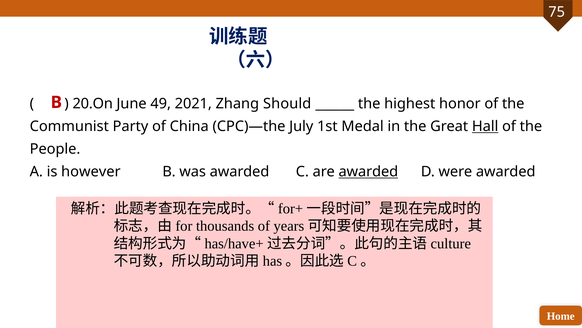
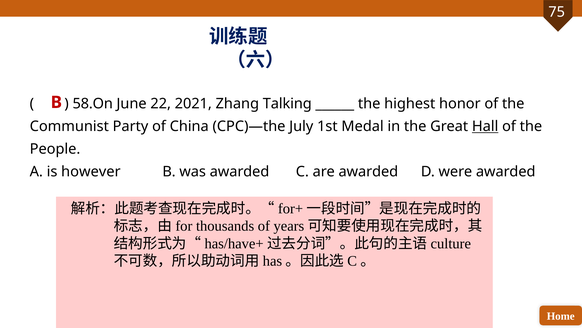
20.On: 20.On -> 58.On
49: 49 -> 22
Should: Should -> Talking
awarded at (368, 171) underline: present -> none
